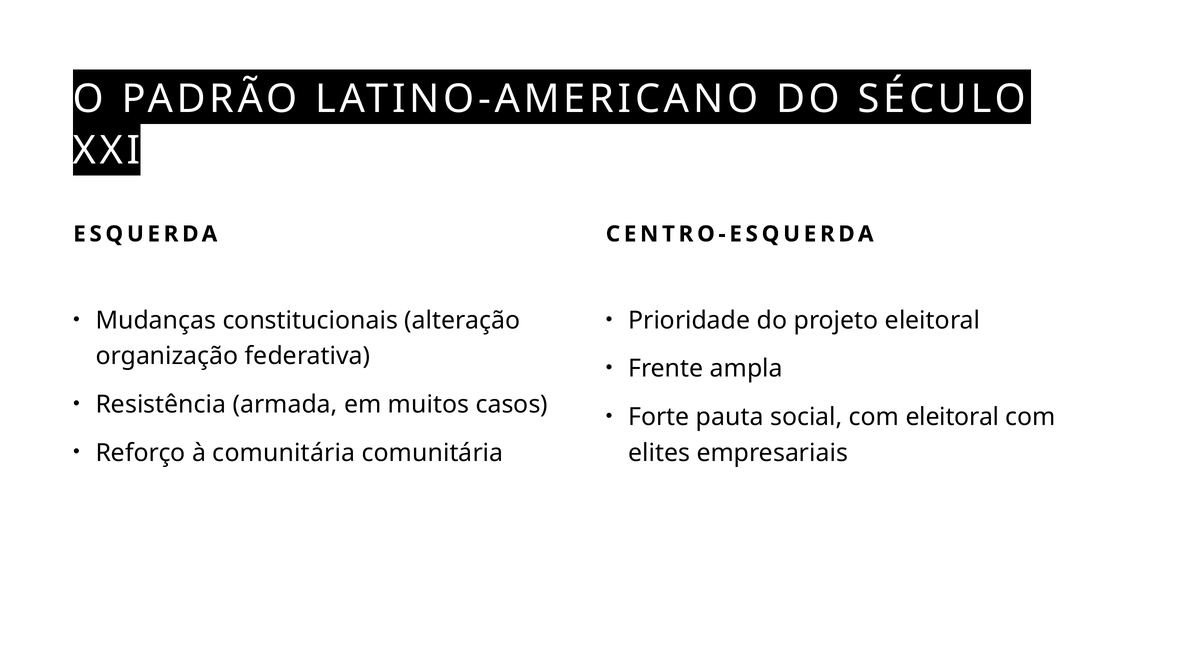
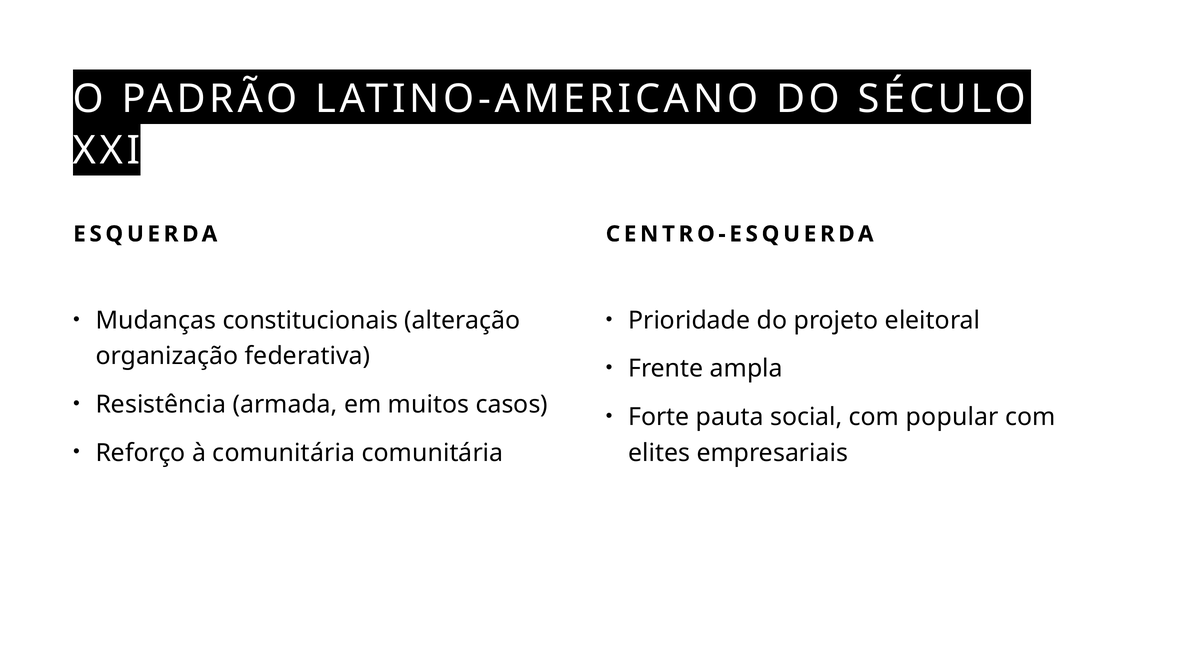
com eleitoral: eleitoral -> popular
